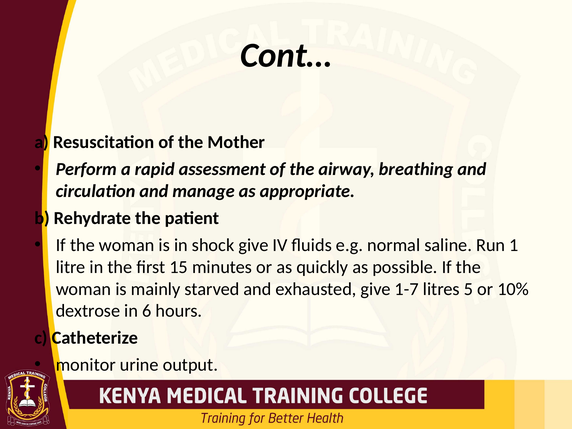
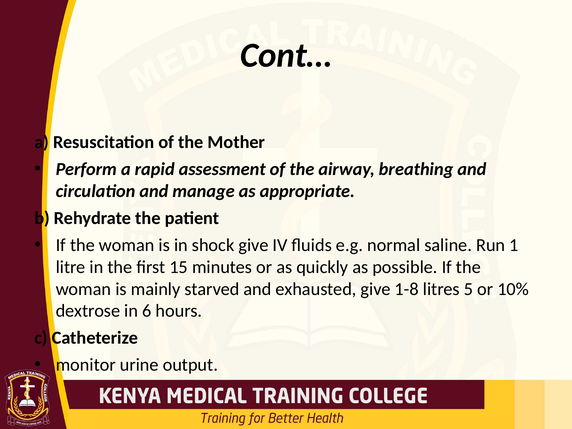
1-7: 1-7 -> 1-8
